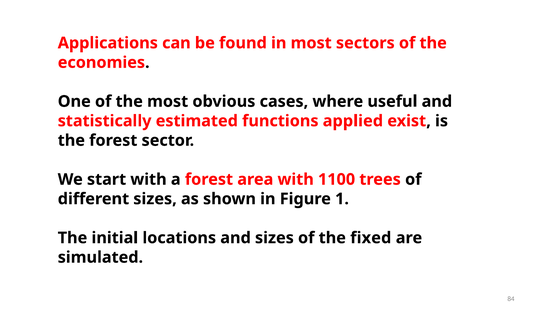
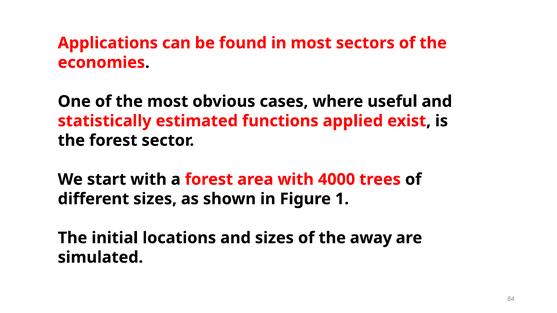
1100: 1100 -> 4000
fixed: fixed -> away
